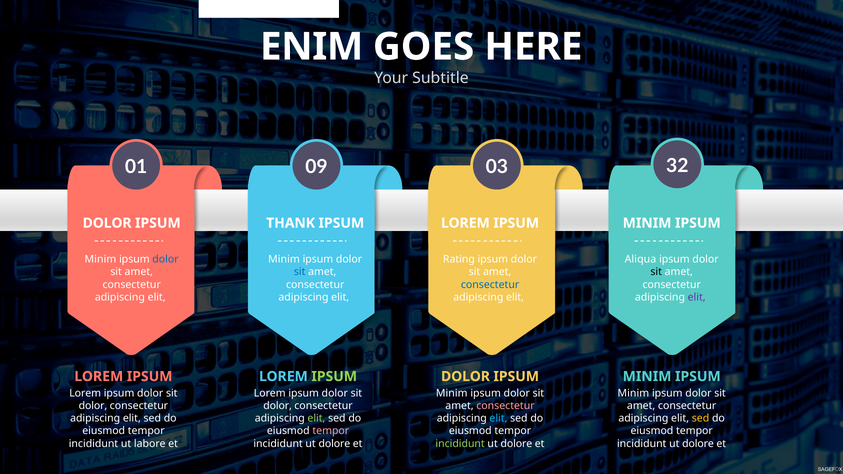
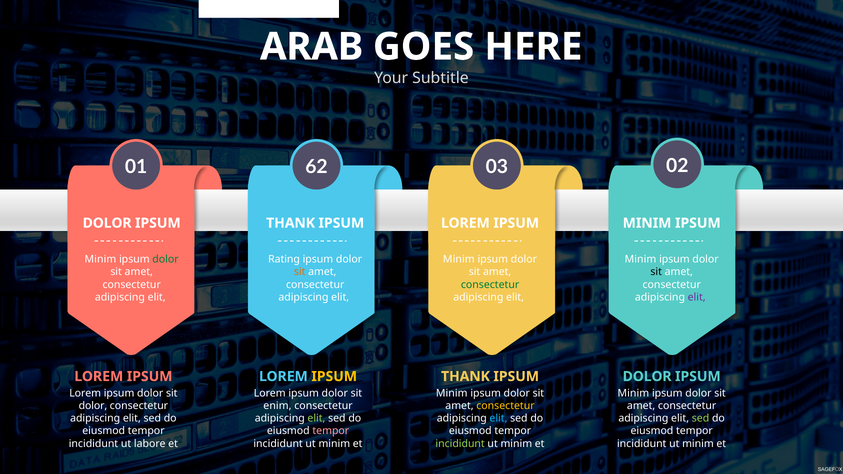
ENIM: ENIM -> ARAB
09: 09 -> 62
32: 32 -> 02
dolor at (165, 259) colour: blue -> green
Minim at (284, 259): Minim -> Rating
Rating at (459, 259): Rating -> Minim
Aliqua at (640, 259): Aliqua -> Minim
sit at (300, 272) colour: blue -> orange
consectetur at (490, 285) colour: blue -> green
IPSUM at (334, 377) colour: light green -> yellow
DOLOR at (465, 377): DOLOR -> THANK
MINIM at (647, 377): MINIM -> DOLOR
dolor at (278, 406): dolor -> enim
consectetur at (505, 406) colour: pink -> yellow
sed at (701, 419) colour: yellow -> light green
dolore at (334, 444): dolore -> minim
dolore at (516, 444): dolore -> minim
dolore at (698, 444): dolore -> minim
